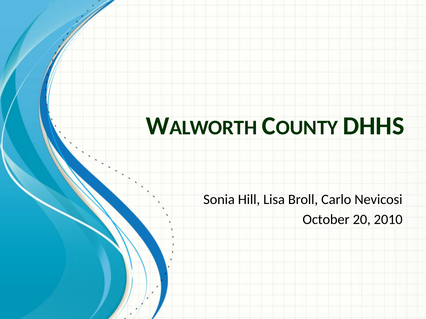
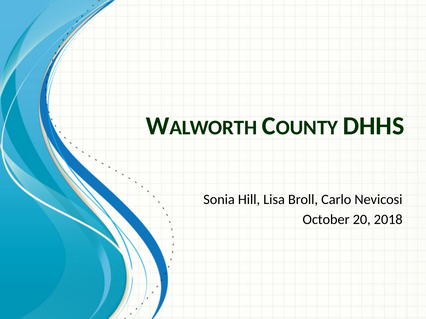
2010: 2010 -> 2018
